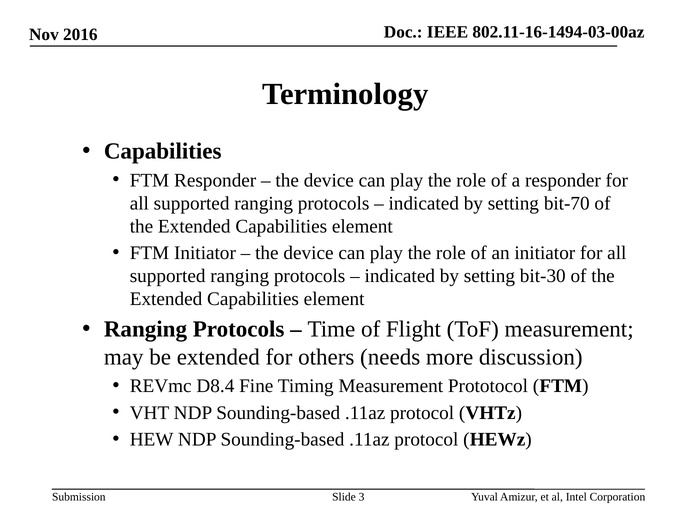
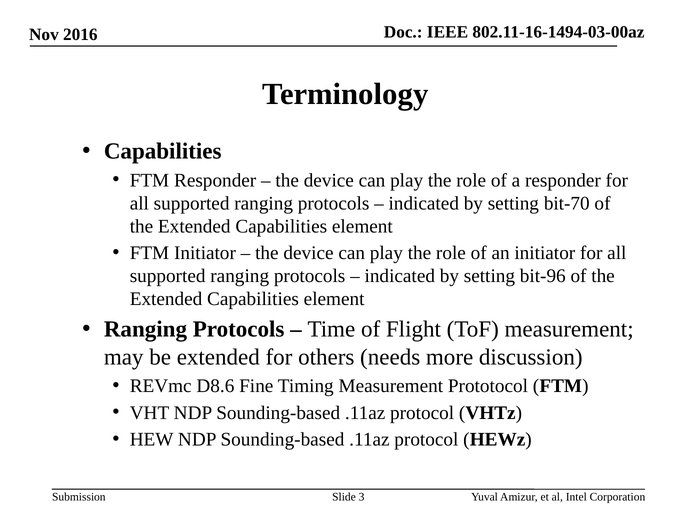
bit-30: bit-30 -> bit-96
D8.4: D8.4 -> D8.6
